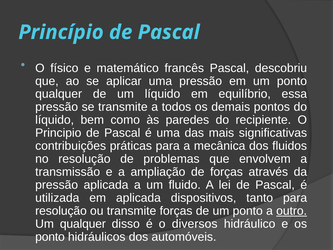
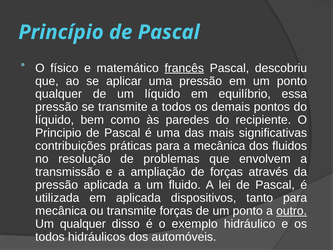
francês underline: none -> present
resolução at (61, 211): resolução -> mecânica
diversos: diversos -> exemplo
ponto at (50, 237): ponto -> todos
